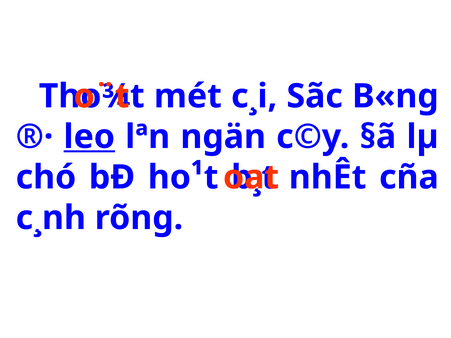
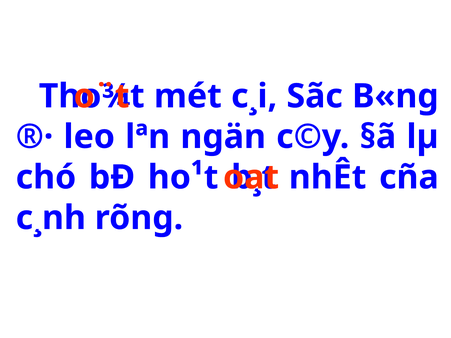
leo underline: present -> none
